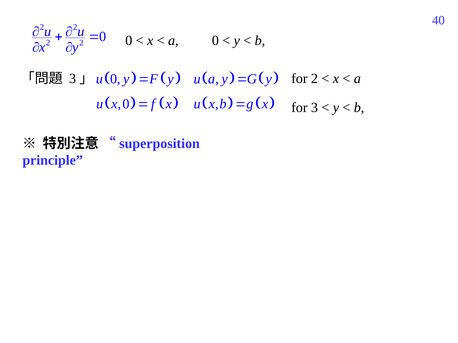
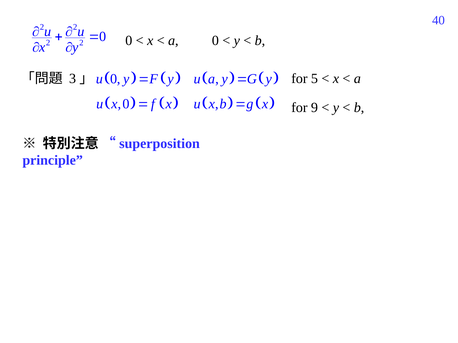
for 2: 2 -> 5
3: 3 -> 9
